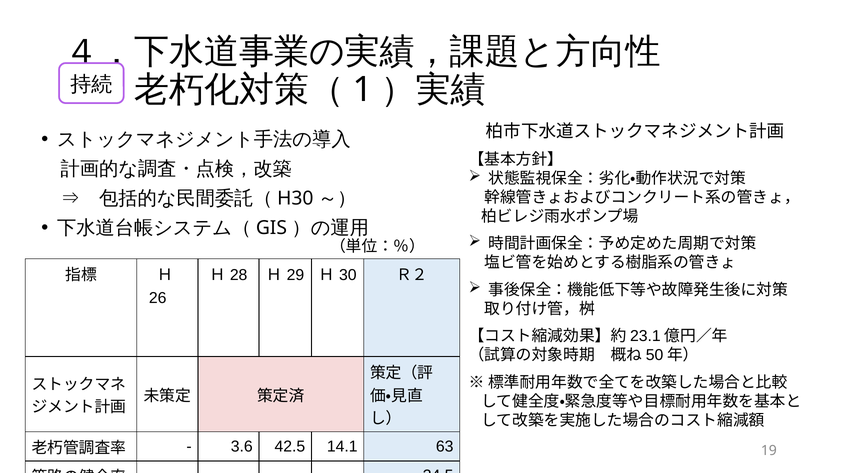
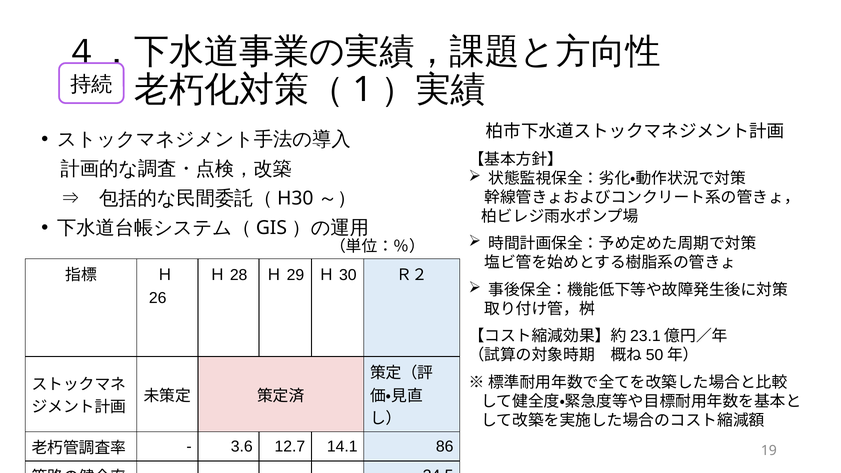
42.5: 42.5 -> 12.7
63: 63 -> 86
